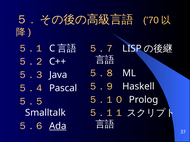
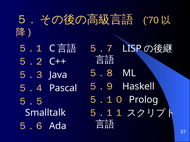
Ada underline: present -> none
